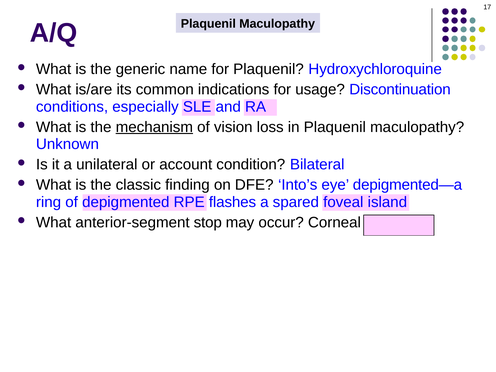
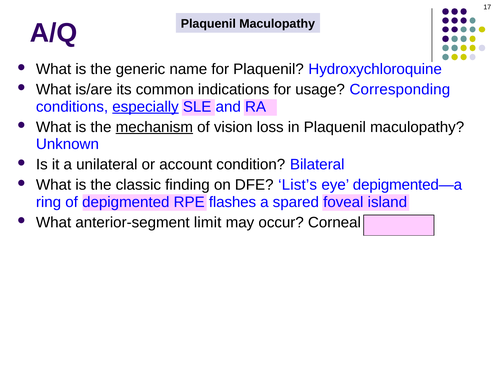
Discontinuation: Discontinuation -> Corresponding
especially underline: none -> present
Into’s: Into’s -> List’s
stop: stop -> limit
